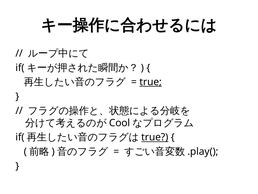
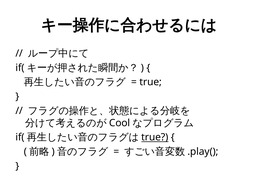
true at (151, 82) underline: present -> none
